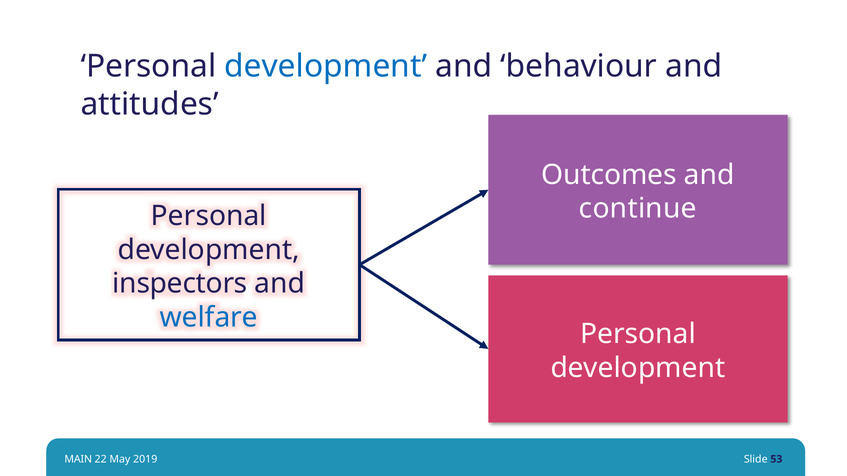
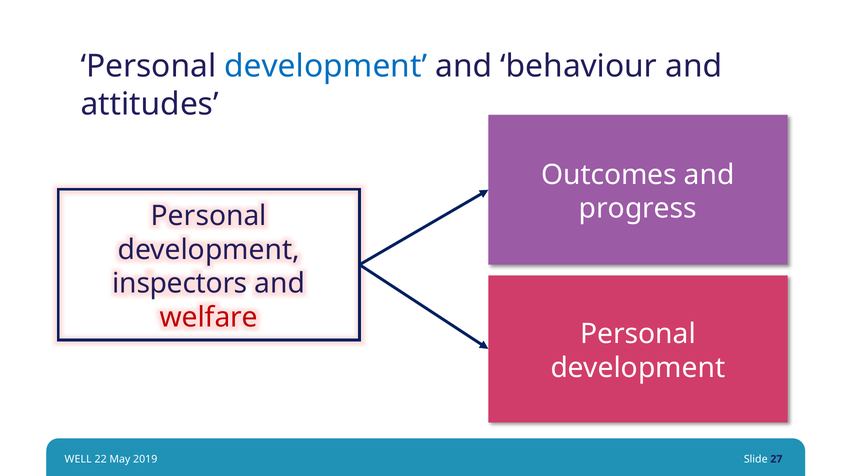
continue: continue -> progress
welfare colour: blue -> red
MAIN: MAIN -> WELL
53: 53 -> 27
